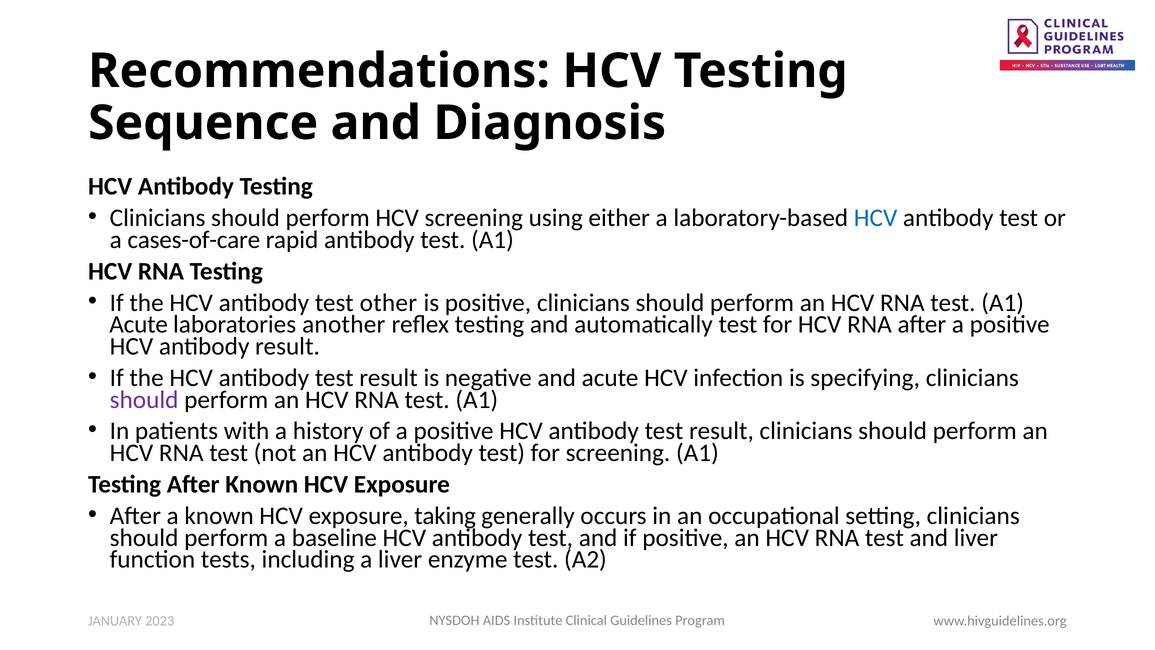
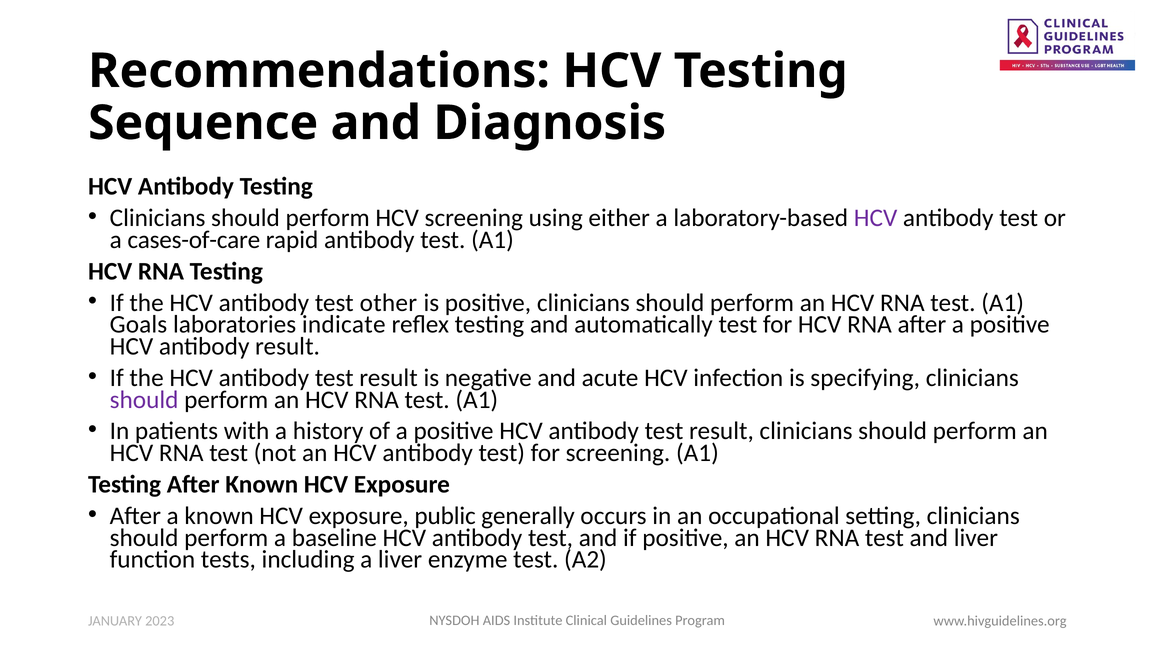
HCV at (876, 218) colour: blue -> purple
Acute at (139, 324): Acute -> Goals
another: another -> indicate
taking: taking -> public
